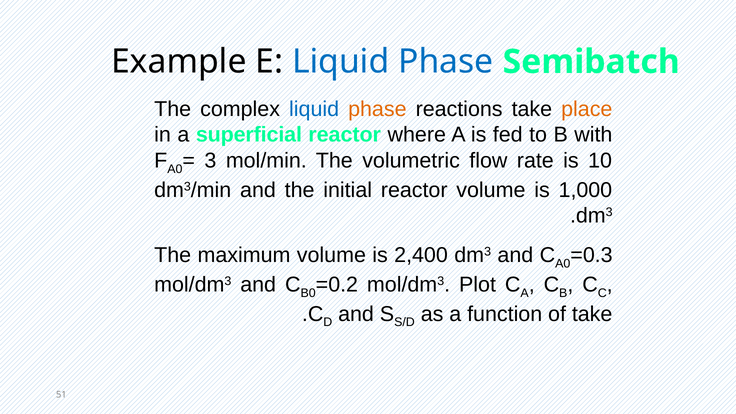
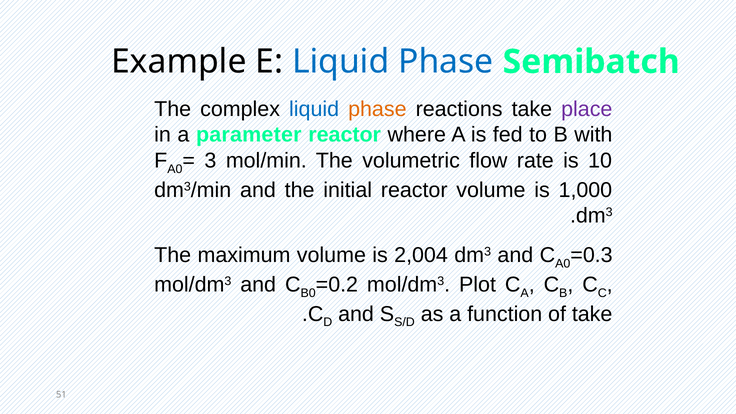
place colour: orange -> purple
superficial: superficial -> parameter
2,400: 2,400 -> 2,004
